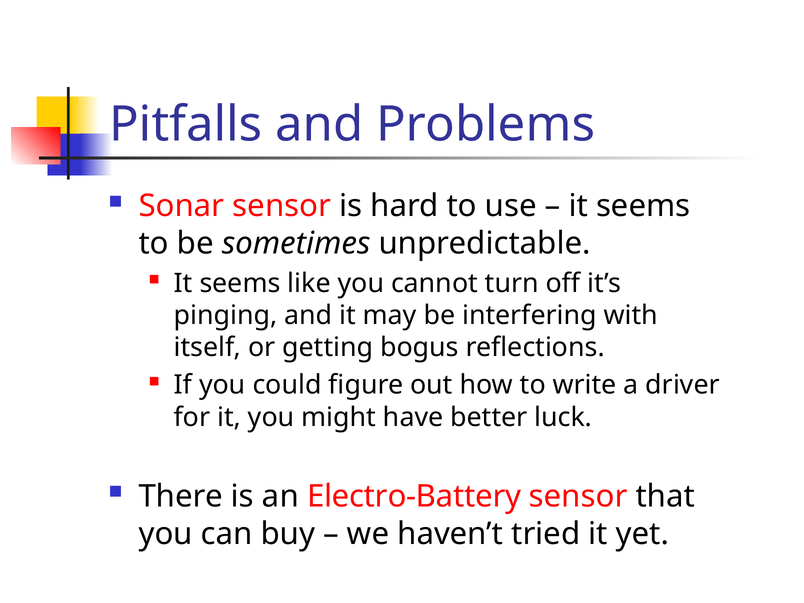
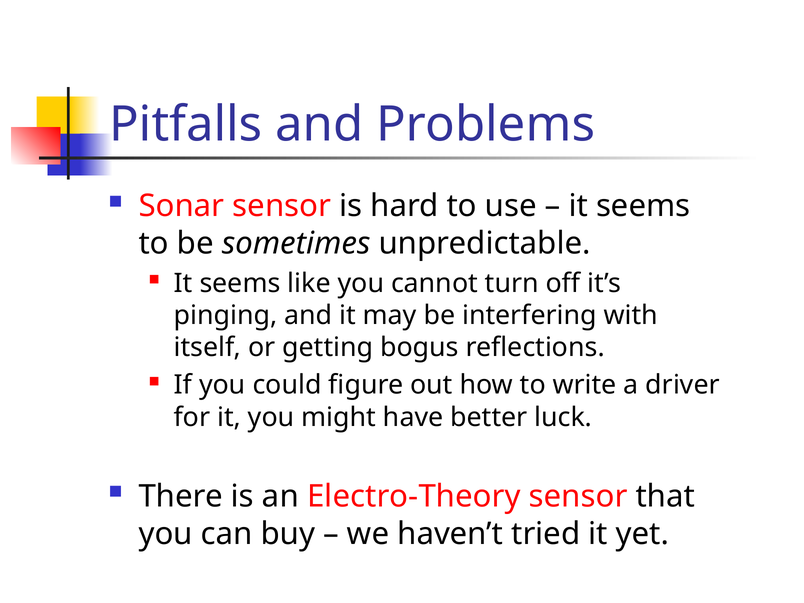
Electro-Battery: Electro-Battery -> Electro-Theory
